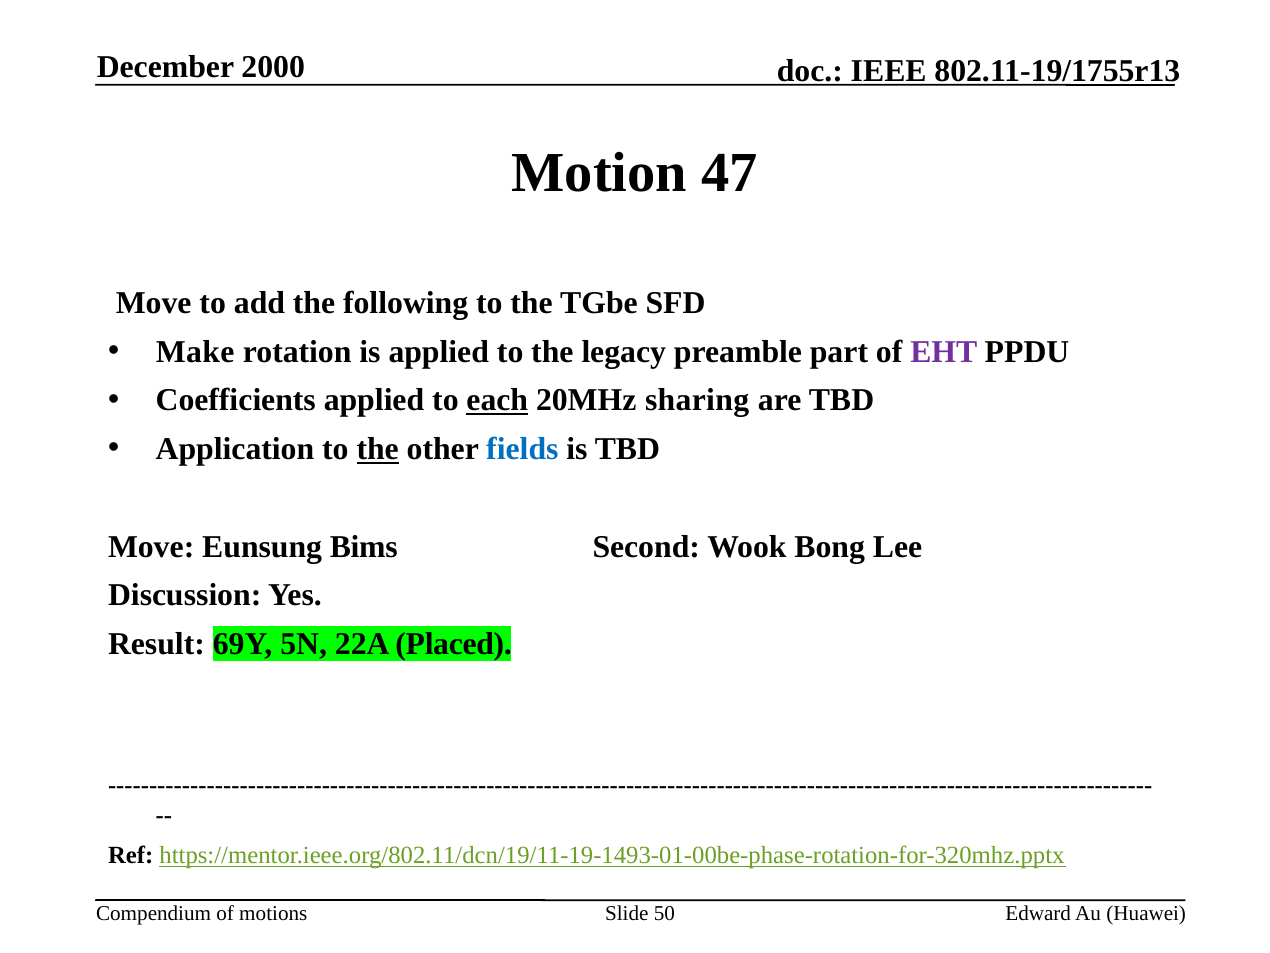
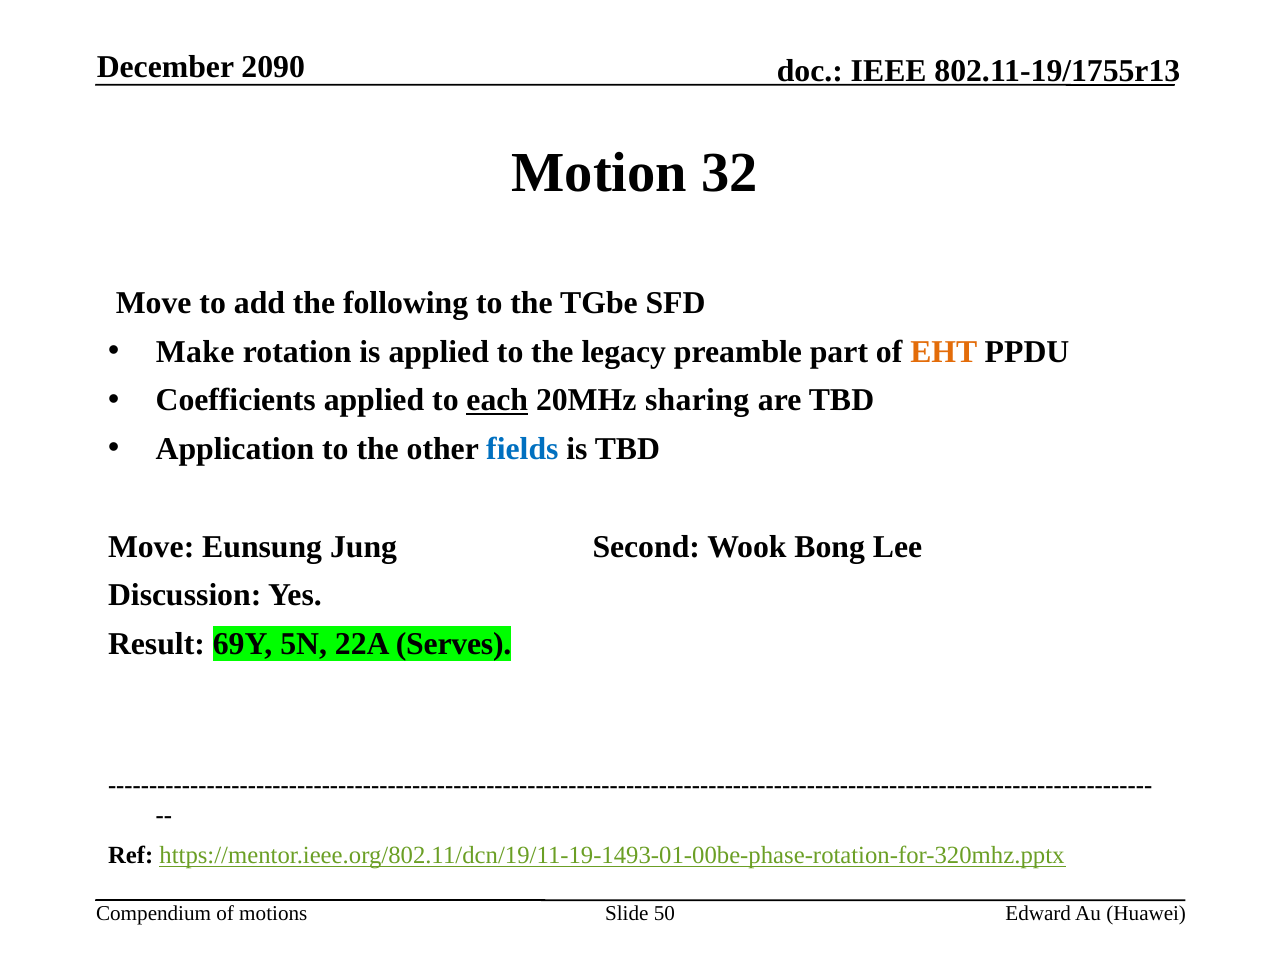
2000: 2000 -> 2090
47: 47 -> 32
EHT colour: purple -> orange
the at (378, 449) underline: present -> none
Bims: Bims -> Jung
Placed: Placed -> Serves
